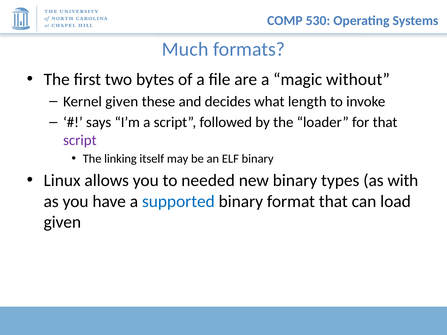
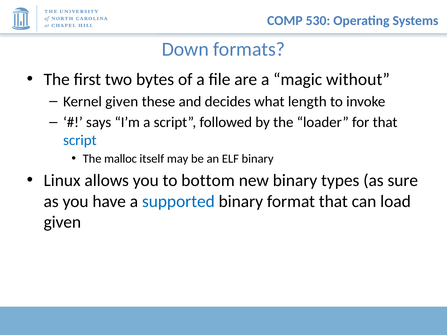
Much: Much -> Down
script at (80, 140) colour: purple -> blue
linking: linking -> malloc
needed: needed -> bottom
with: with -> sure
